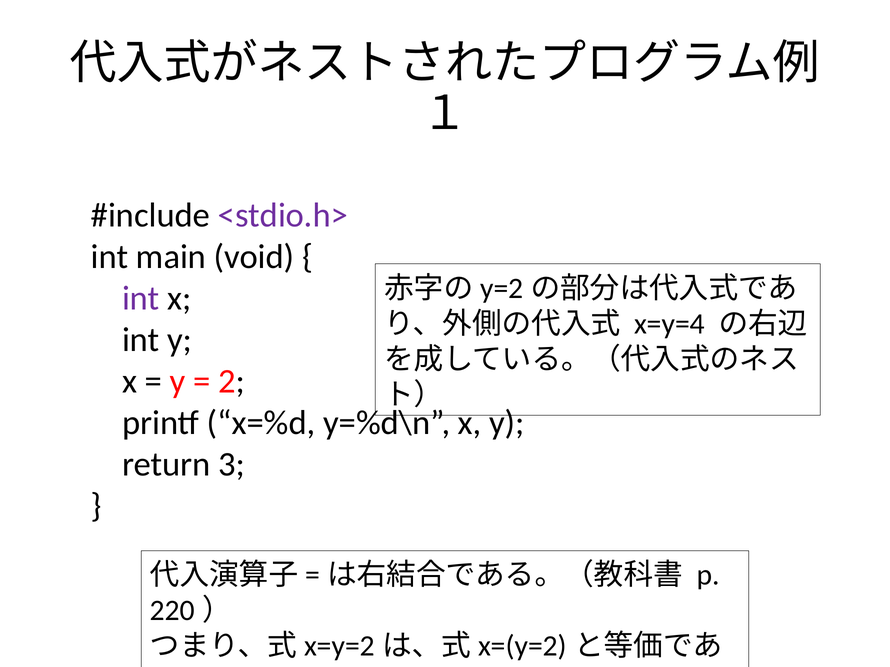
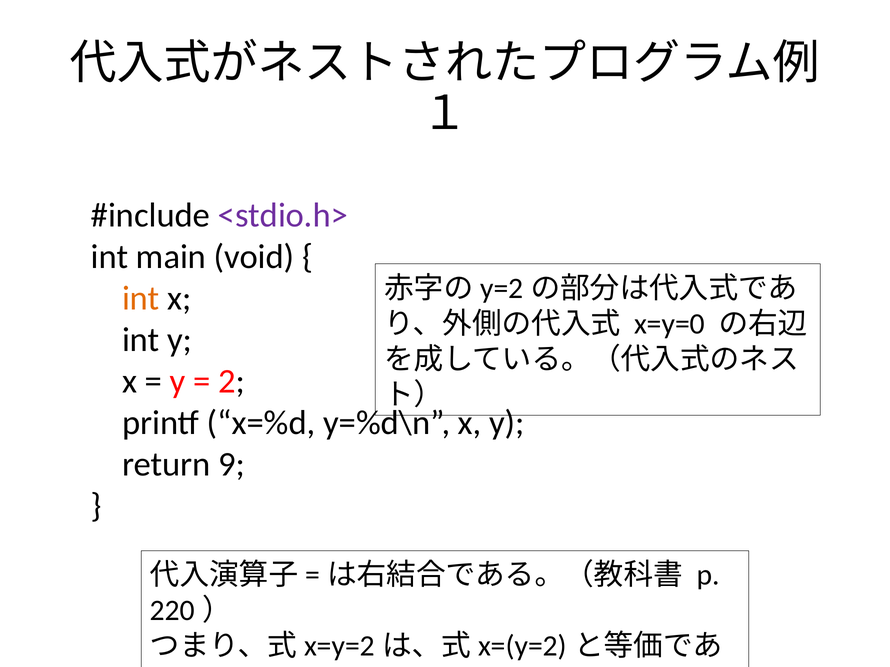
int at (141, 298) colour: purple -> orange
x=y=4: x=y=4 -> x=y=0
3: 3 -> 9
